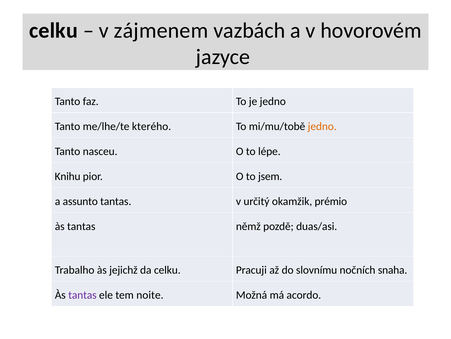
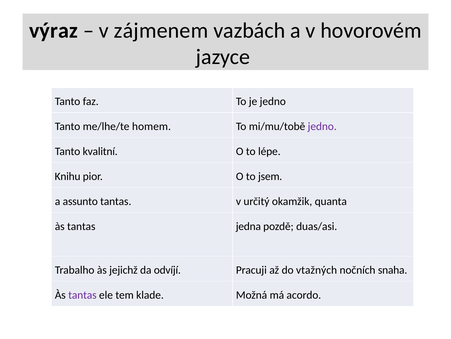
celku at (53, 30): celku -> výraz
kterého: kterého -> homem
jedno at (322, 126) colour: orange -> purple
nasceu: nasceu -> kvalitní
prémio: prémio -> quanta
němž: němž -> jedna
da celku: celku -> odvíjí
slovnímu: slovnímu -> vtažných
noite: noite -> klade
